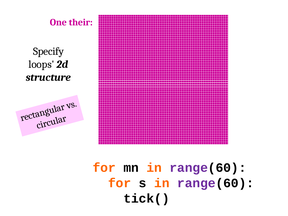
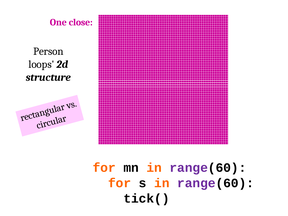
their: their -> close
Specify: Specify -> Person
